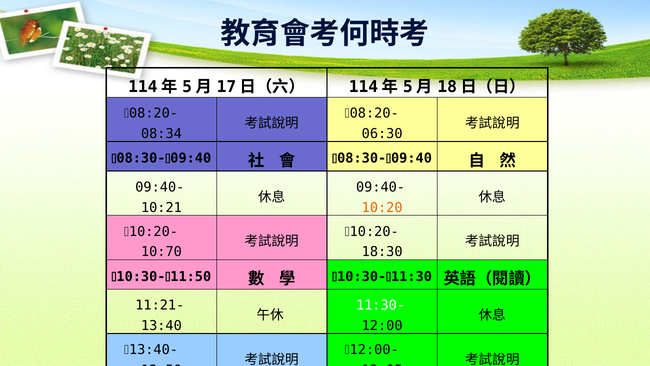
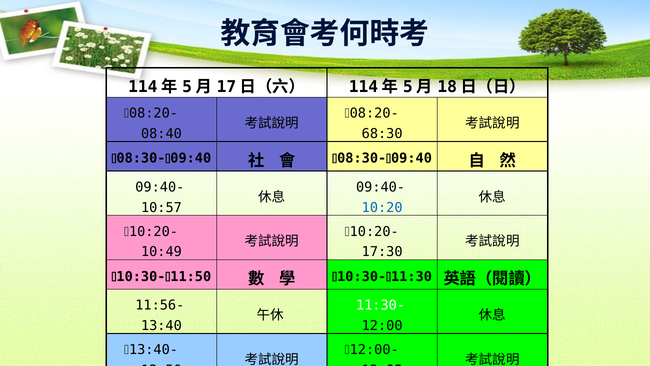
08:34: 08:34 -> 08:40
06:30: 06:30 -> 68:30
10:21: 10:21 -> 10:57
10:20 colour: orange -> blue
10:70: 10:70 -> 10:49
18:30: 18:30 -> 17:30
11:21-: 11:21- -> 11:56-
